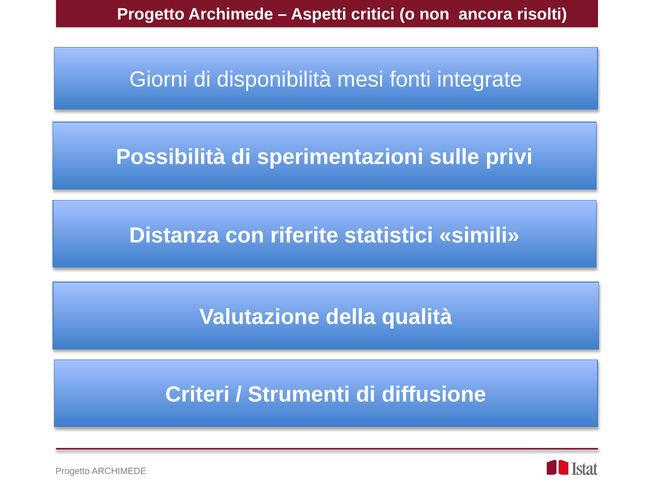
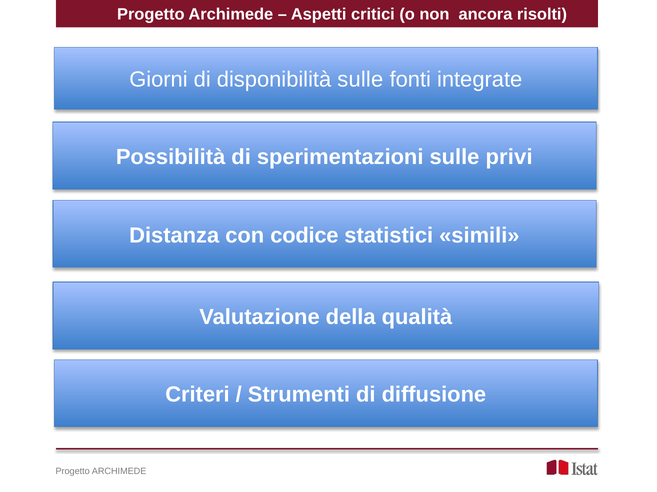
disponibilità mesi: mesi -> sulle
riferite: riferite -> codice
